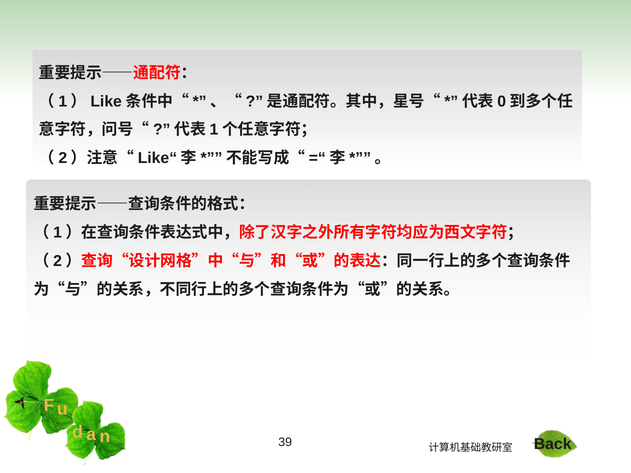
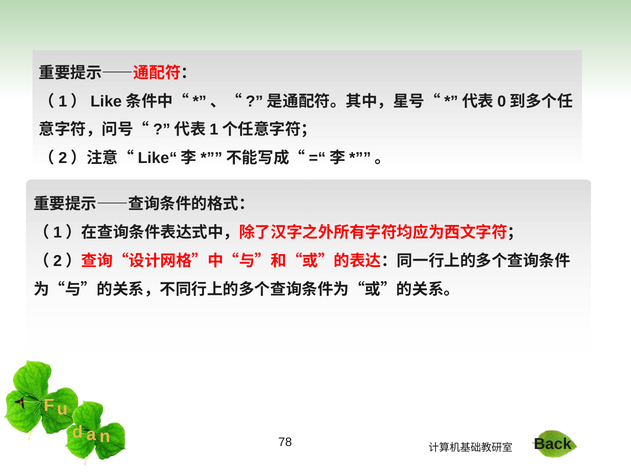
39: 39 -> 78
